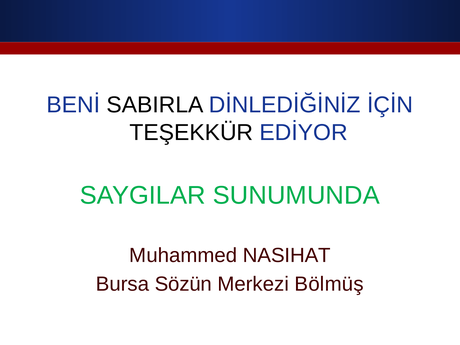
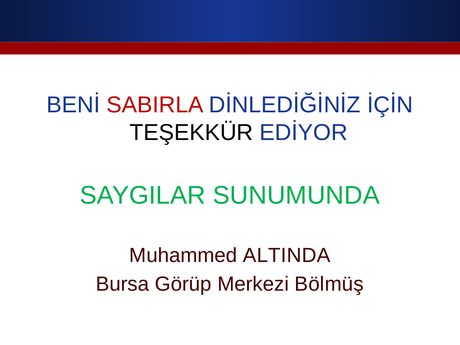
SABIRLA colour: black -> red
NASIHAT: NASIHAT -> ALTINDA
Sözün: Sözün -> Görüp
